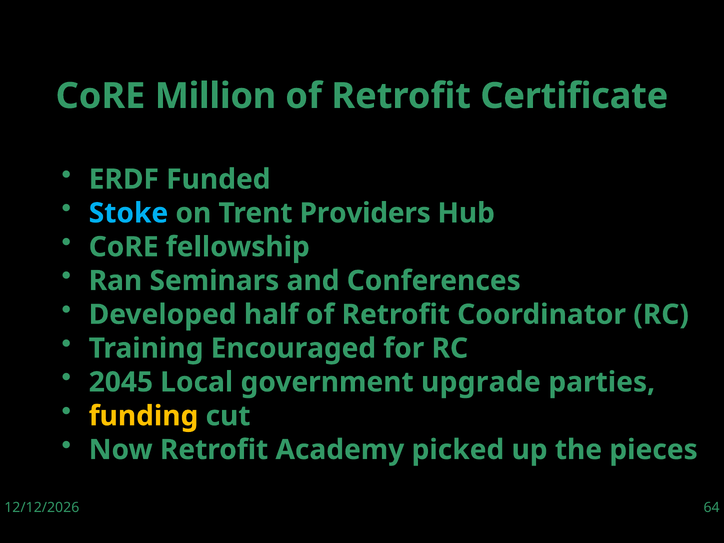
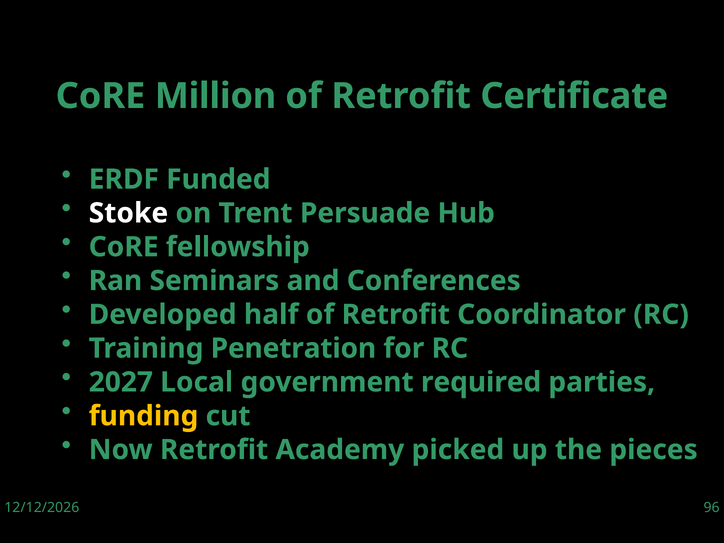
Stoke colour: light blue -> white
Providers: Providers -> Persuade
Encouraged: Encouraged -> Penetration
2045: 2045 -> 2027
upgrade: upgrade -> required
64: 64 -> 96
